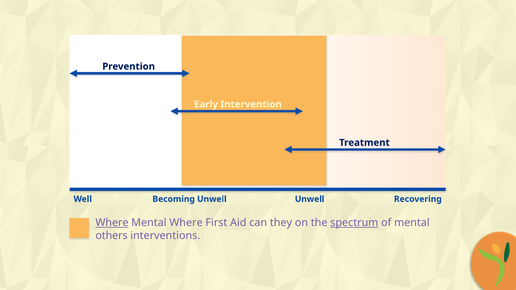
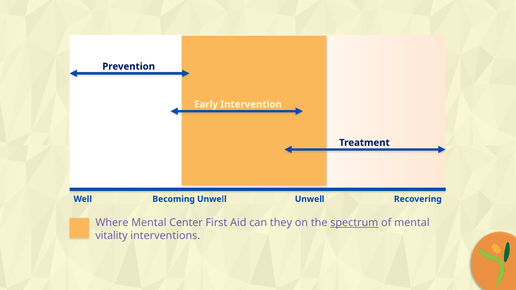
Where at (112, 223) underline: present -> none
Mental Where: Where -> Center
others: others -> vitality
